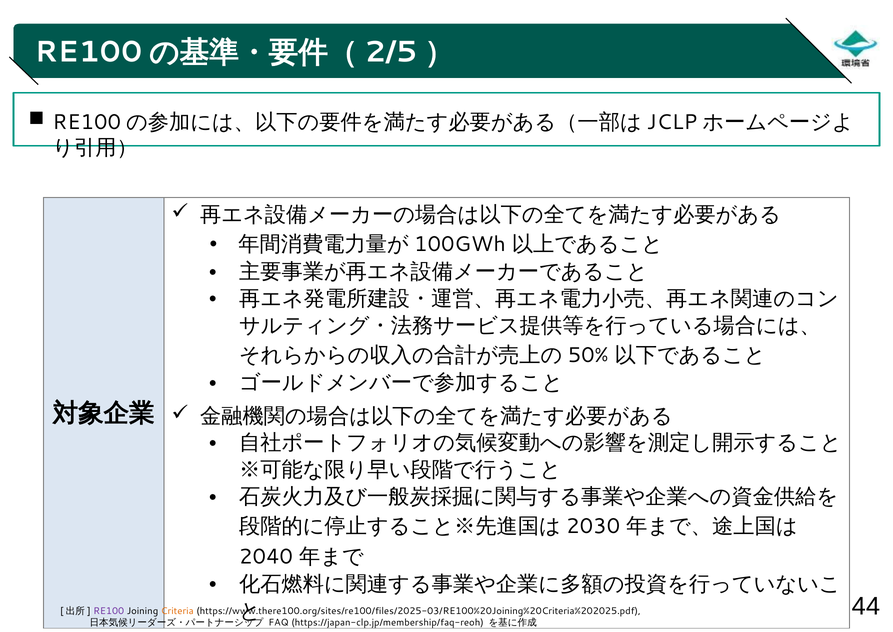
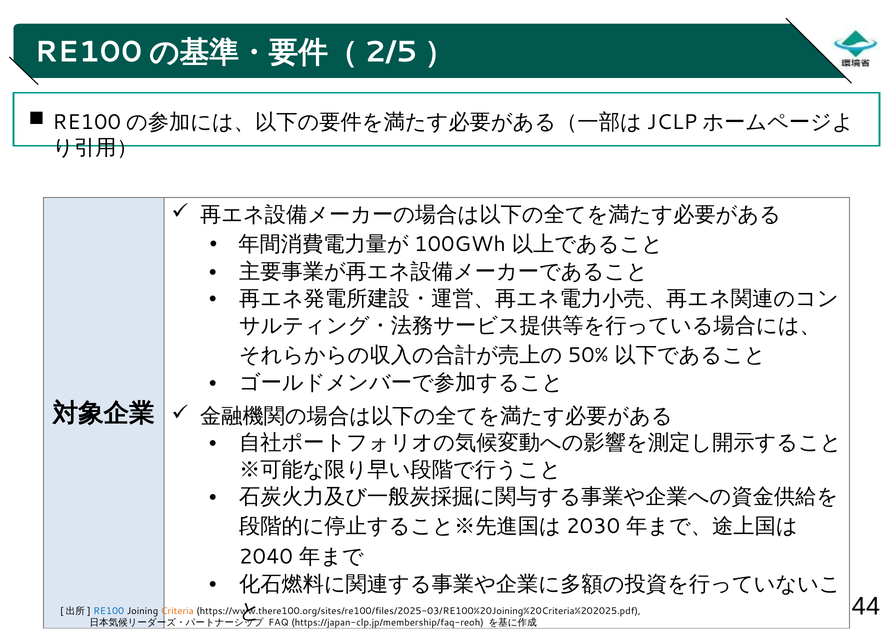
RE100 colour: purple -> blue
